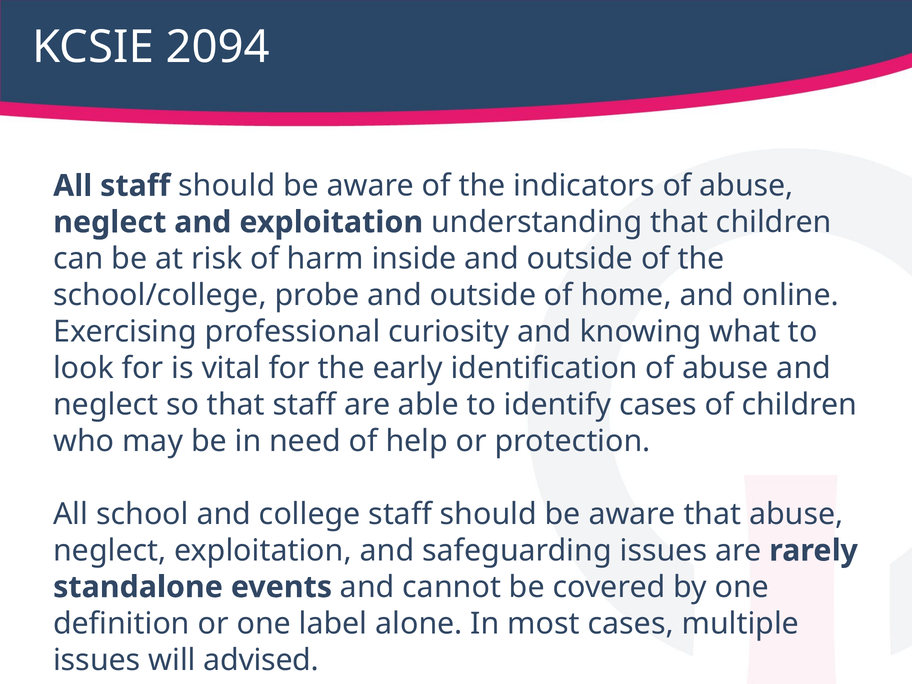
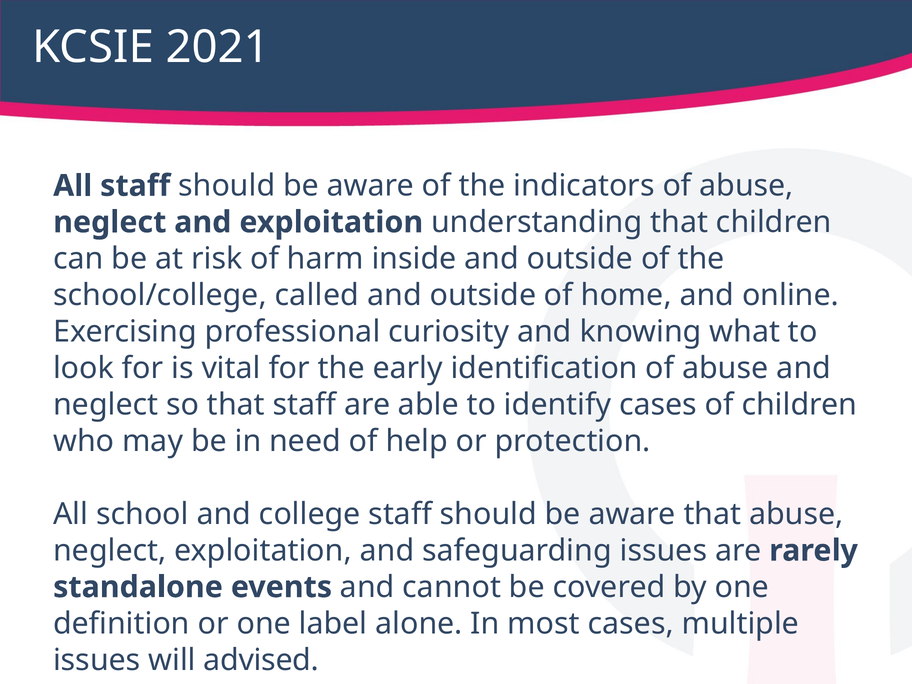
2094: 2094 -> 2021
probe: probe -> called
